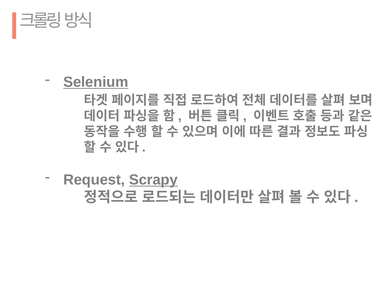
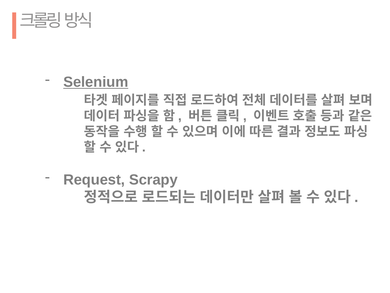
Scrapy underline: present -> none
